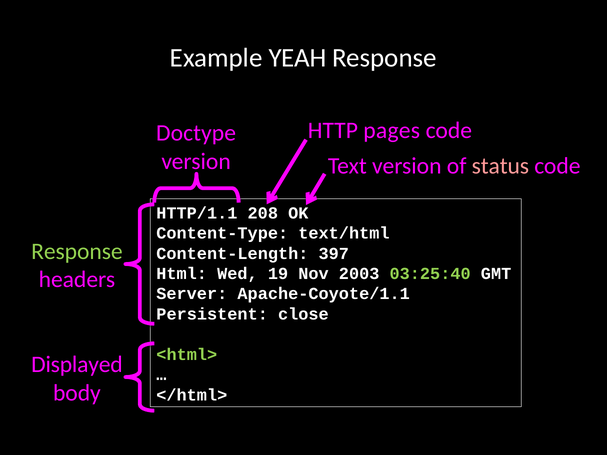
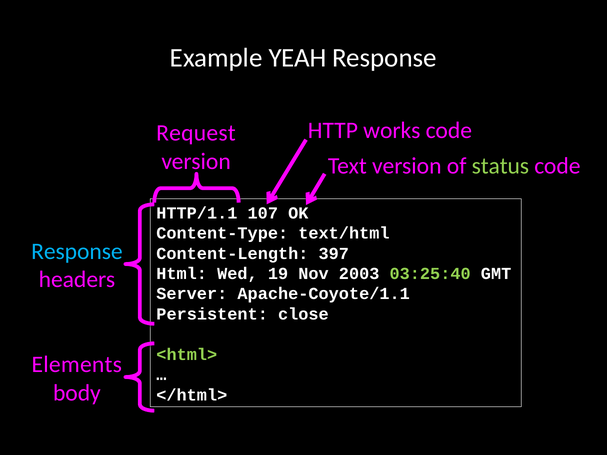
pages: pages -> works
Doctype: Doctype -> Request
status colour: pink -> light green
208: 208 -> 107
Response at (77, 251) colour: light green -> light blue
Displayed: Displayed -> Elements
